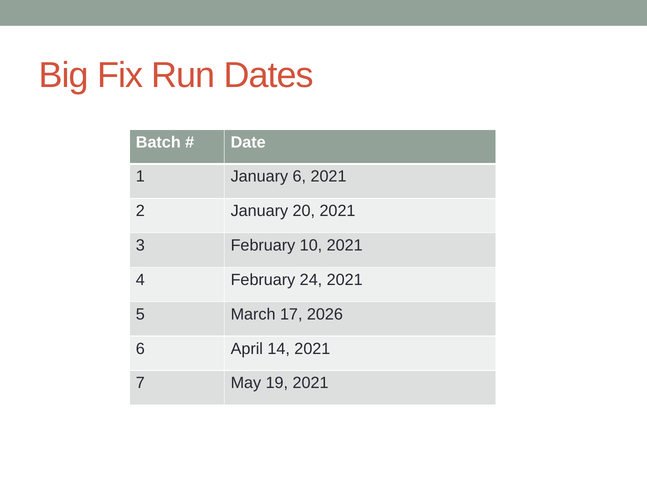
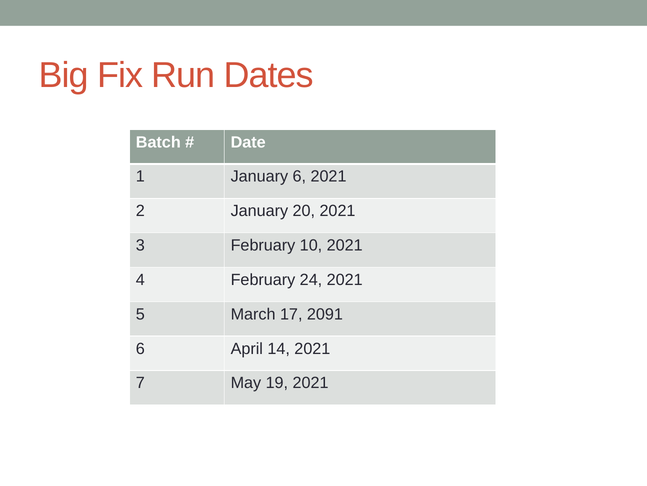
2026: 2026 -> 2091
